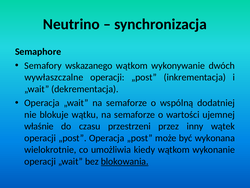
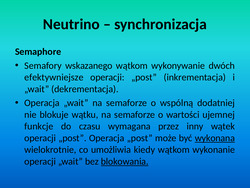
wywłaszczalne: wywłaszczalne -> efektywniejsze
właśnie: właśnie -> funkcje
przestrzeni: przestrzeni -> wymagana
wykonana underline: none -> present
